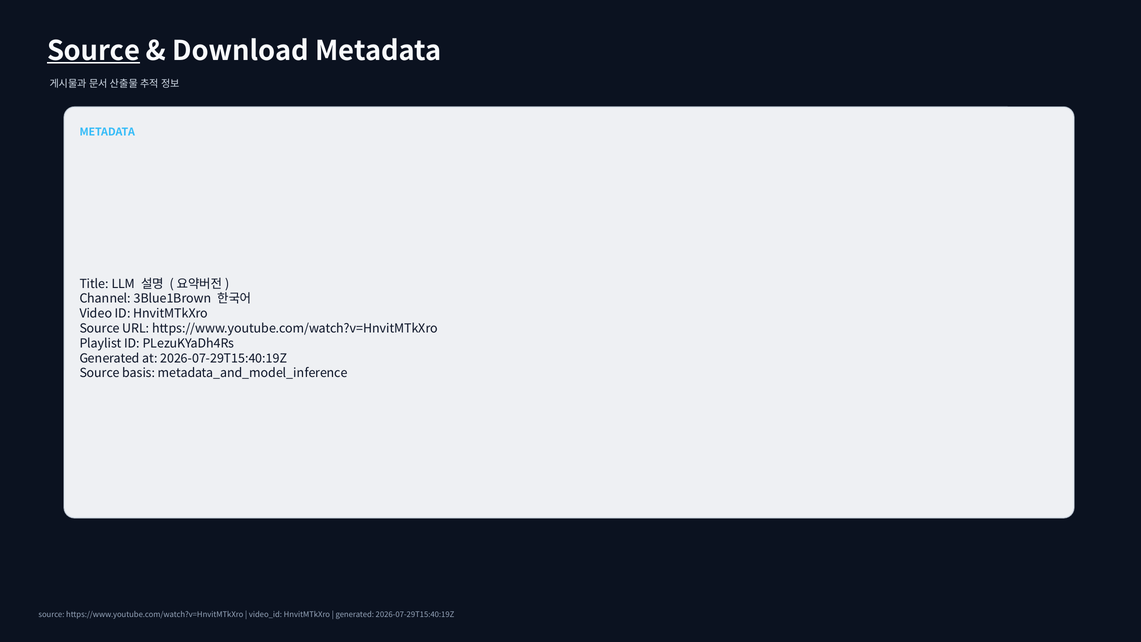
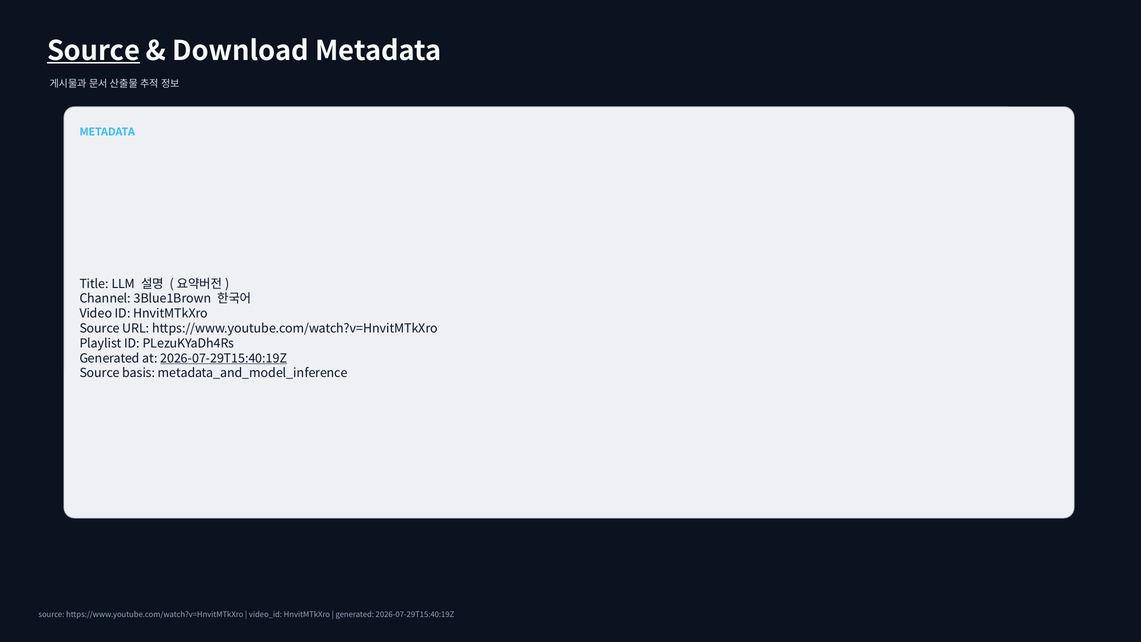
2026-07-29T15:40:19Z at (224, 358) underline: none -> present
